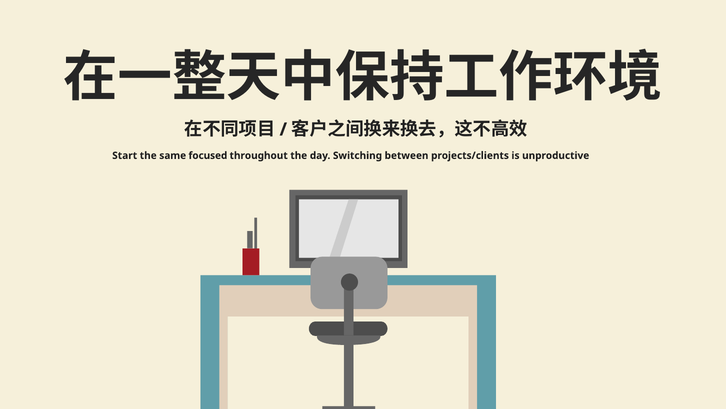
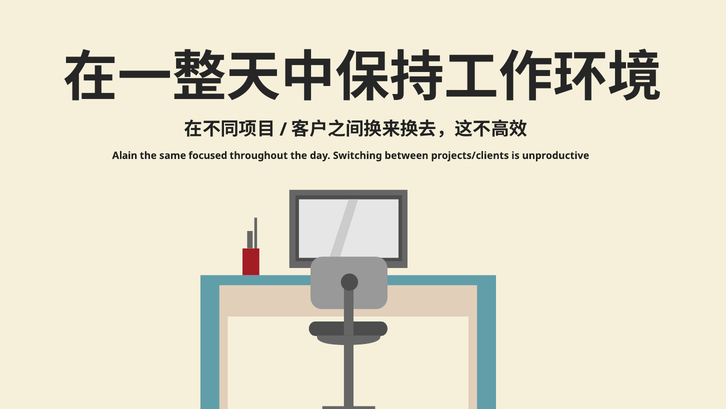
Start: Start -> Alain
